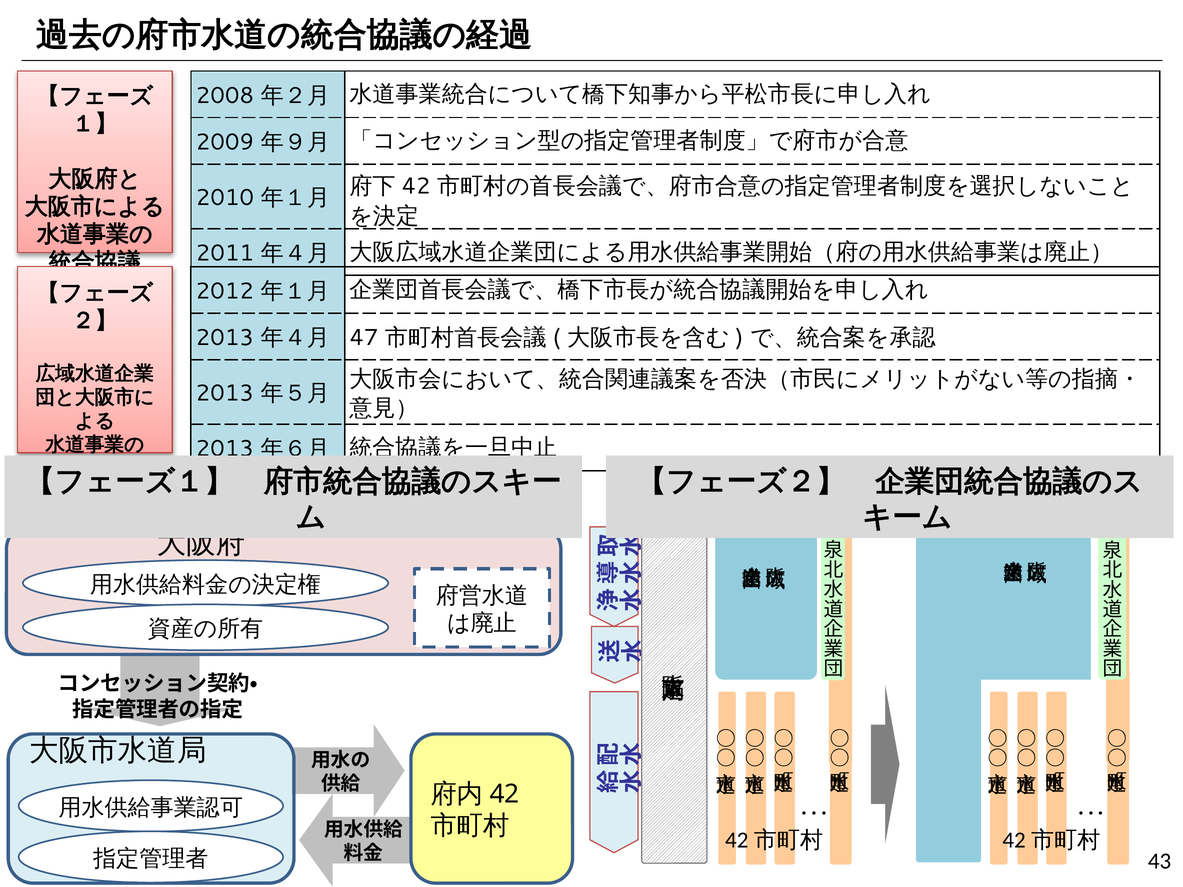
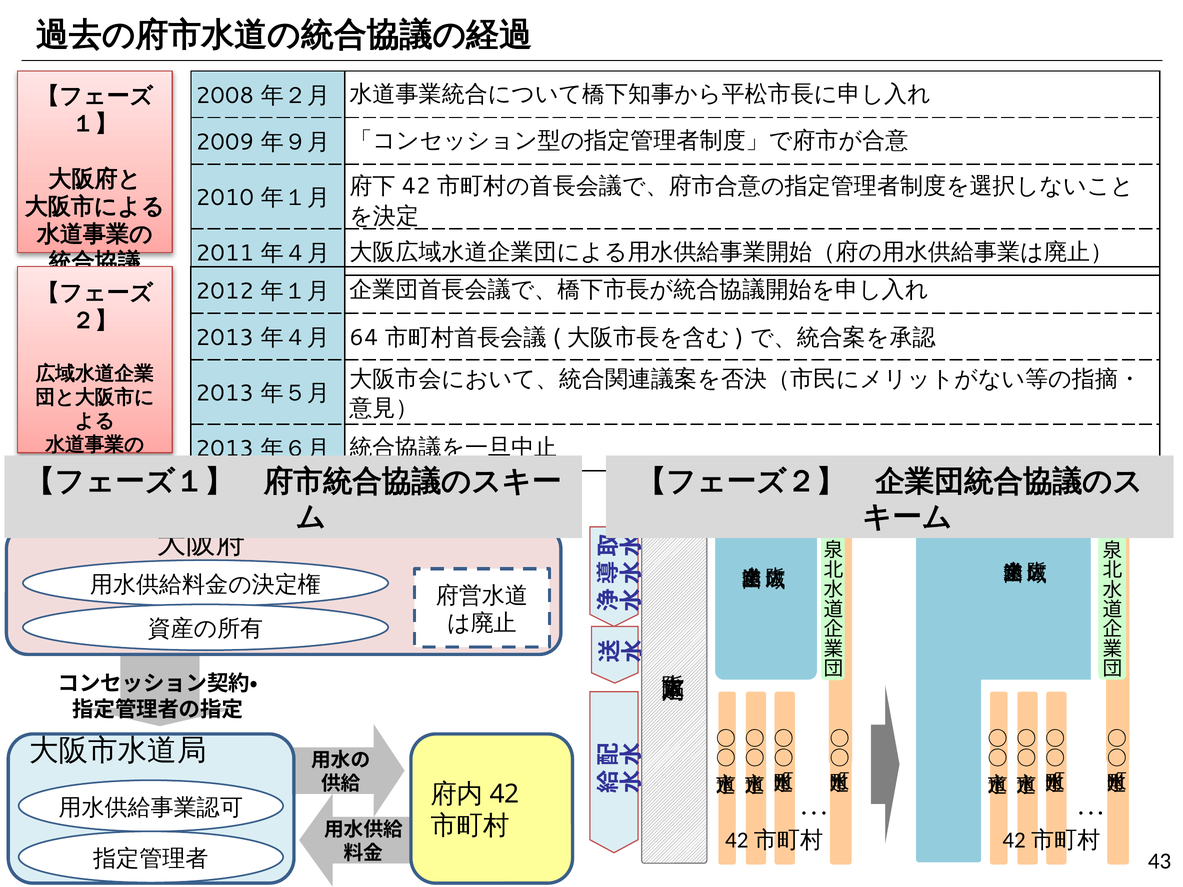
47: 47 -> 64
